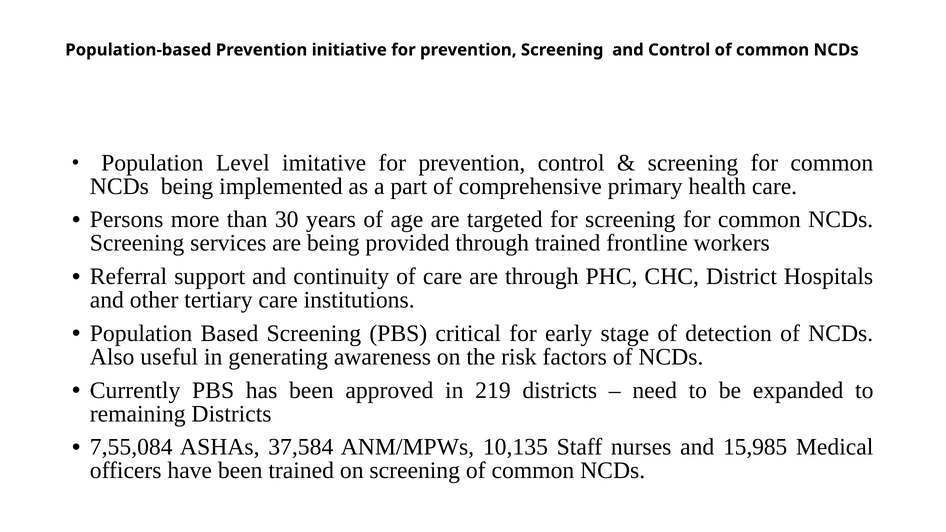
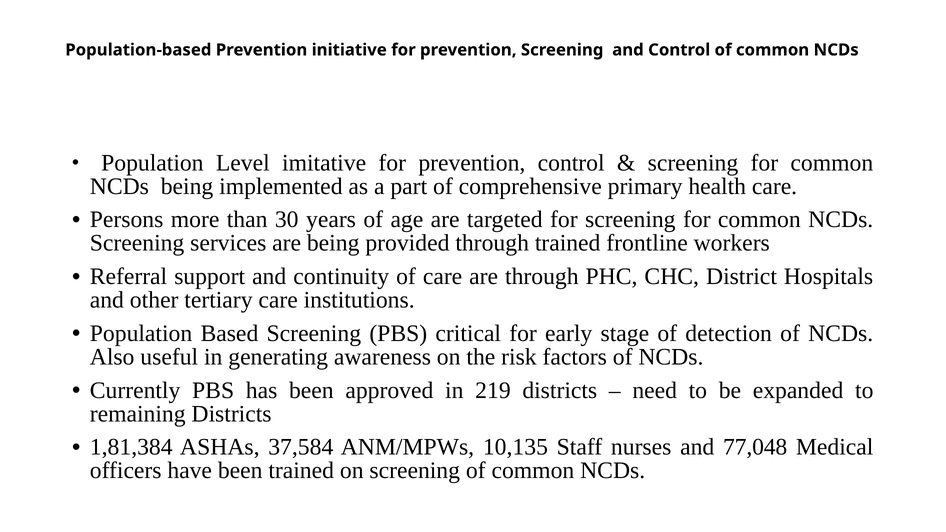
7,55,084: 7,55,084 -> 1,81,384
15,985: 15,985 -> 77,048
